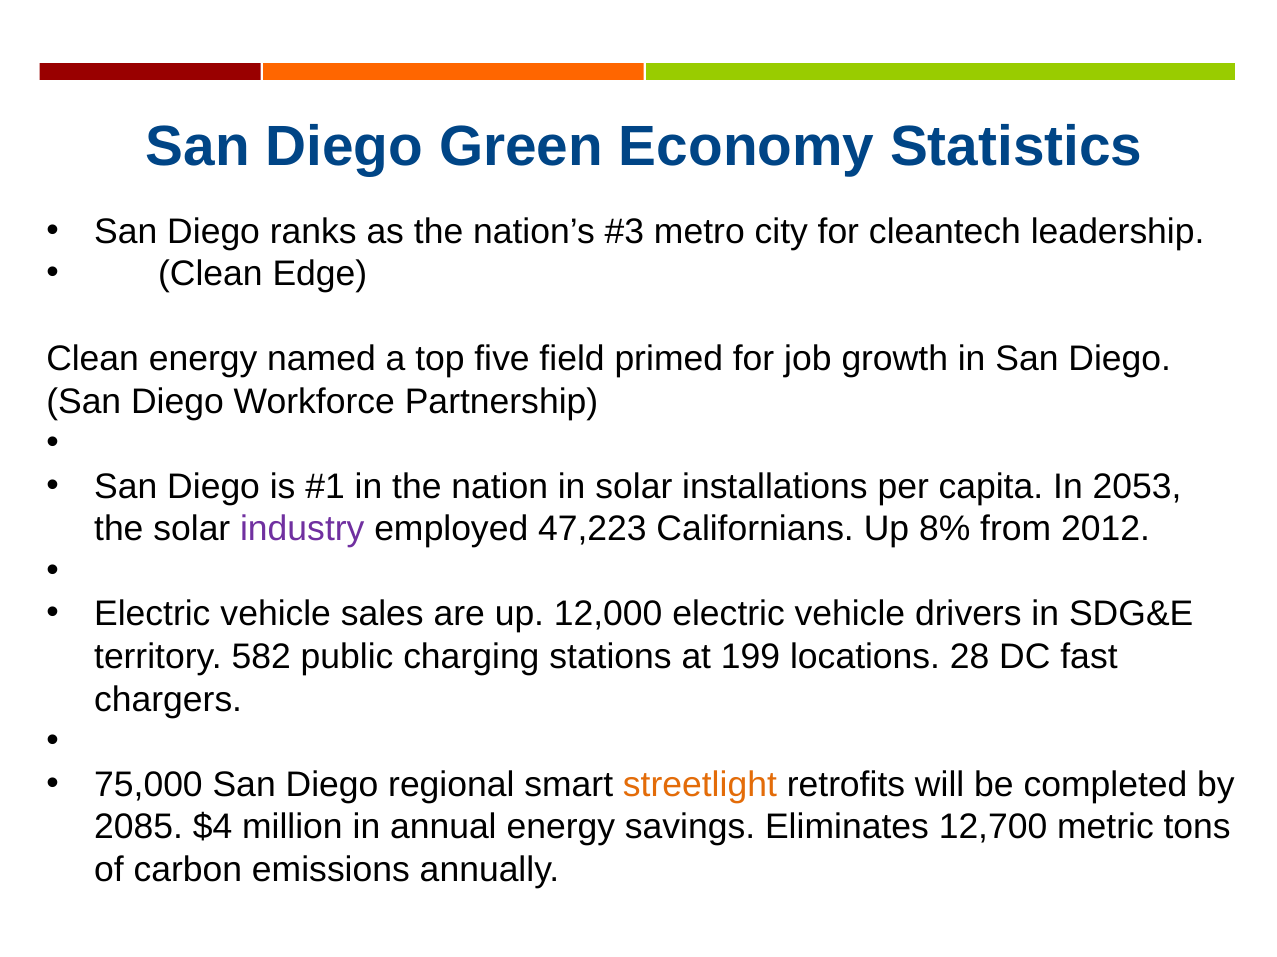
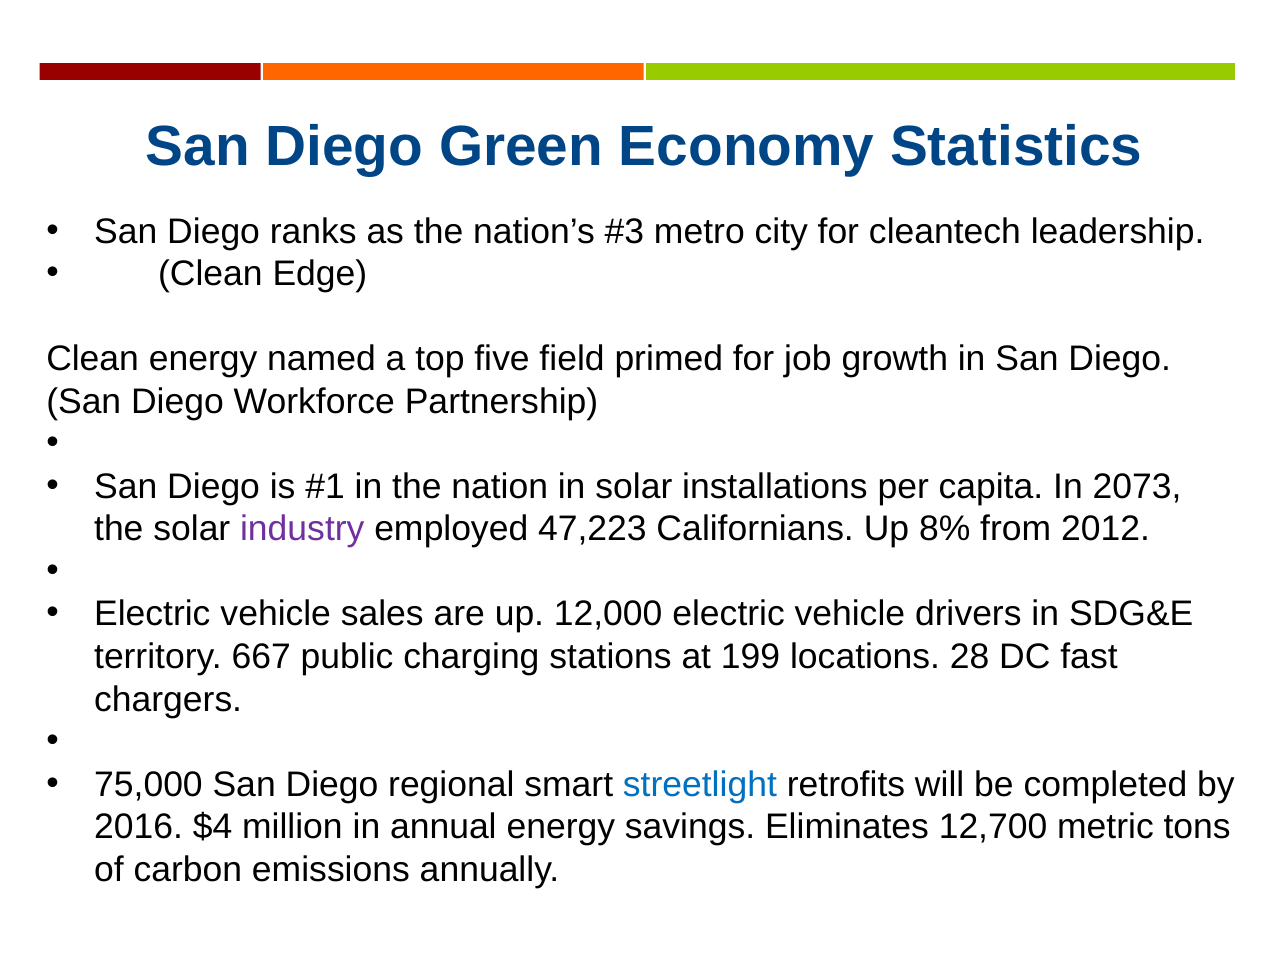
2053: 2053 -> 2073
582: 582 -> 667
streetlight colour: orange -> blue
2085: 2085 -> 2016
